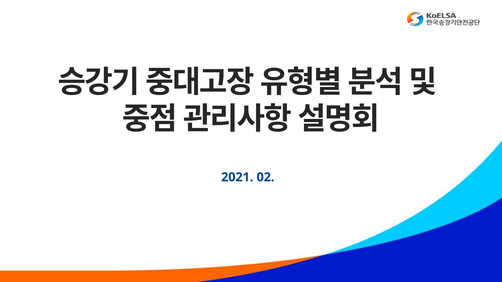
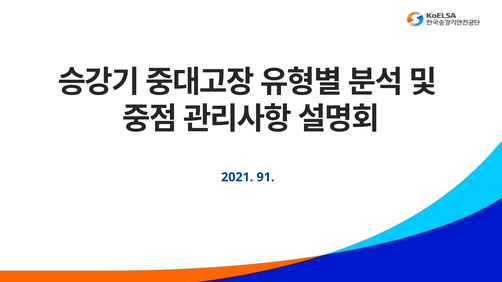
02: 02 -> 91
